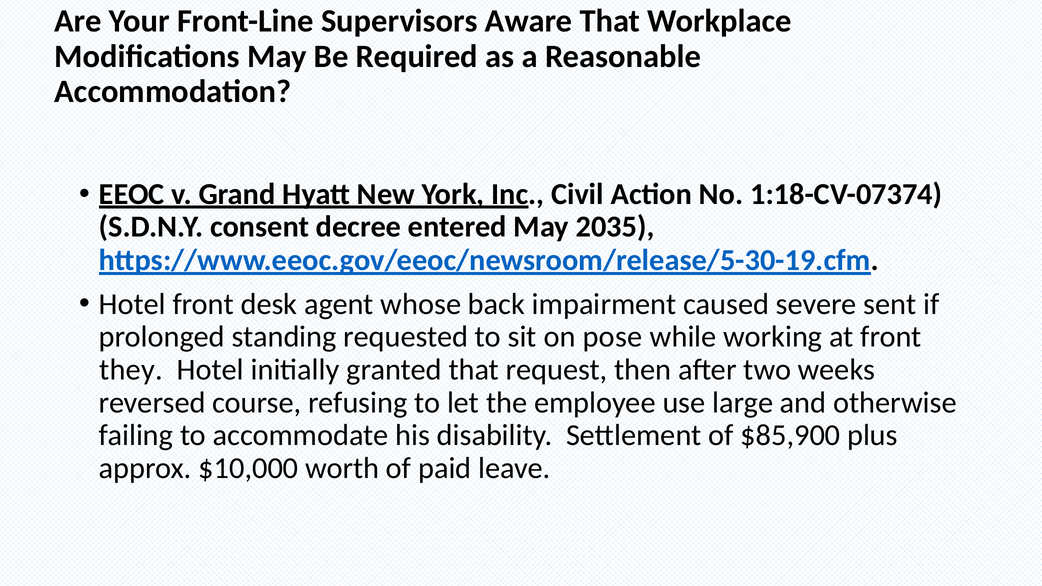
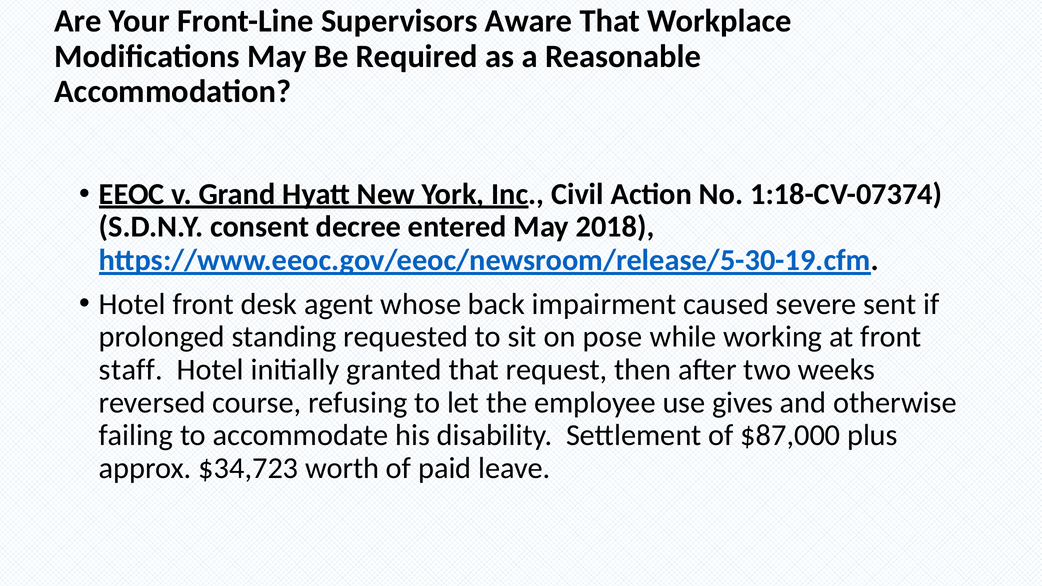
2035: 2035 -> 2018
they: they -> staff
large: large -> gives
$85,900: $85,900 -> $87,000
$10,000: $10,000 -> $34,723
